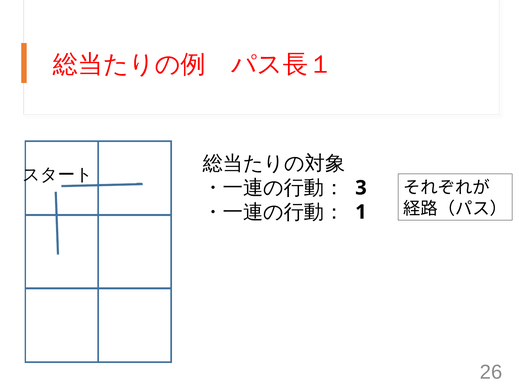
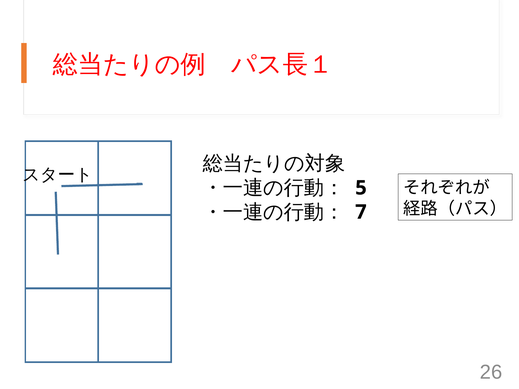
3: 3 -> 5
1: 1 -> 7
